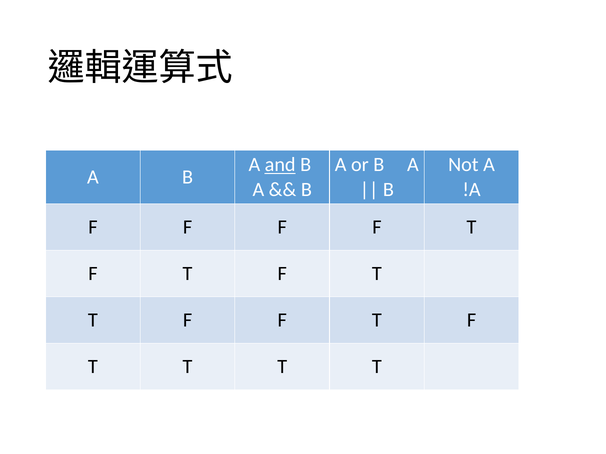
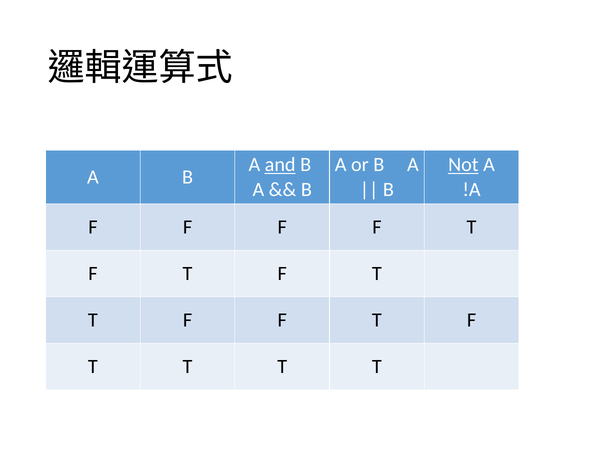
Not underline: none -> present
